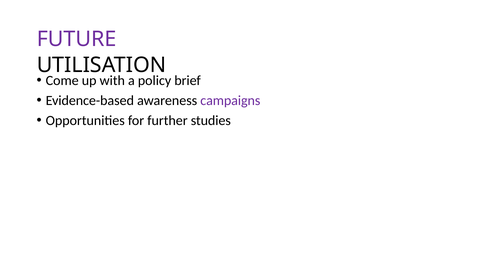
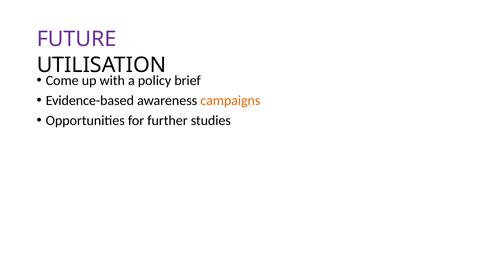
campaigns colour: purple -> orange
